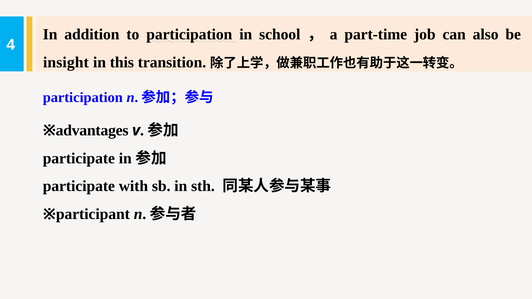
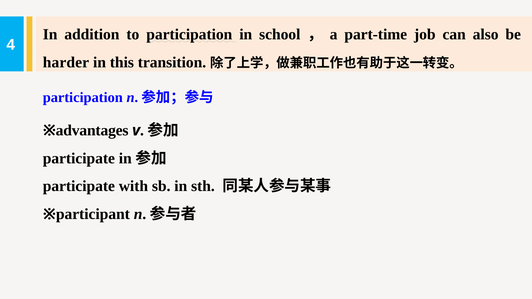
insight: insight -> harder
